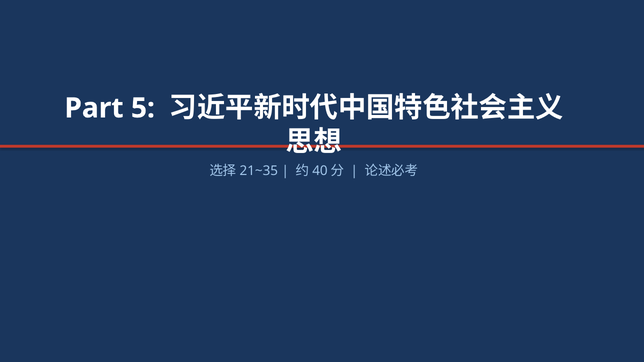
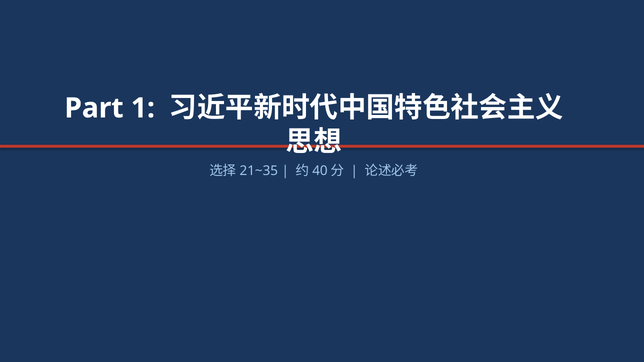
5: 5 -> 1
